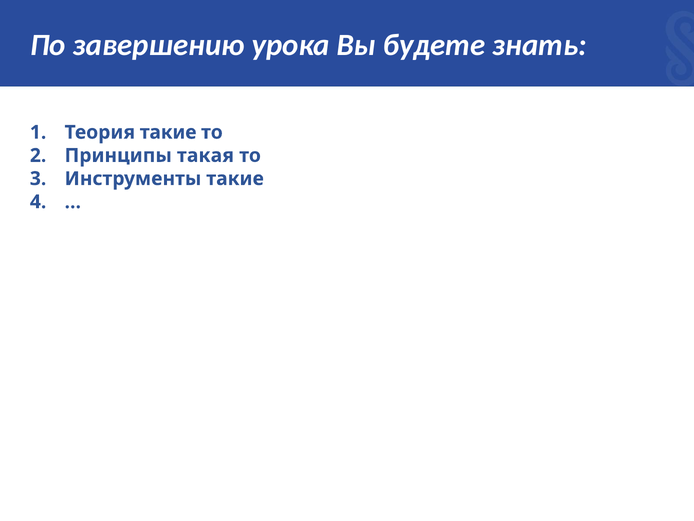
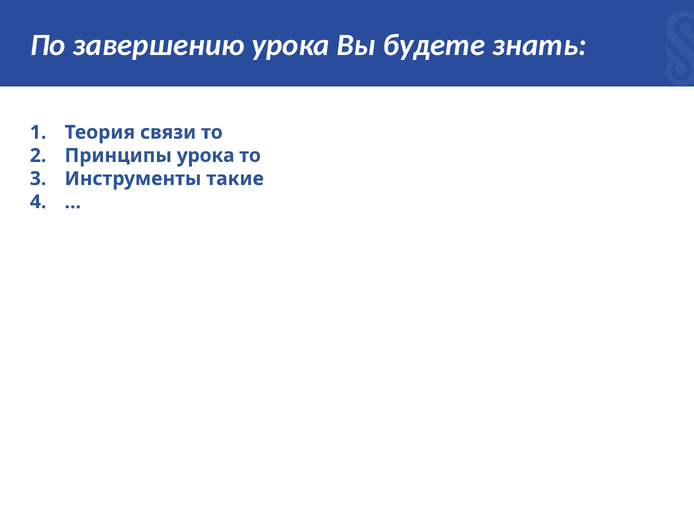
Теория такие: такие -> связи
Принципы такая: такая -> урока
